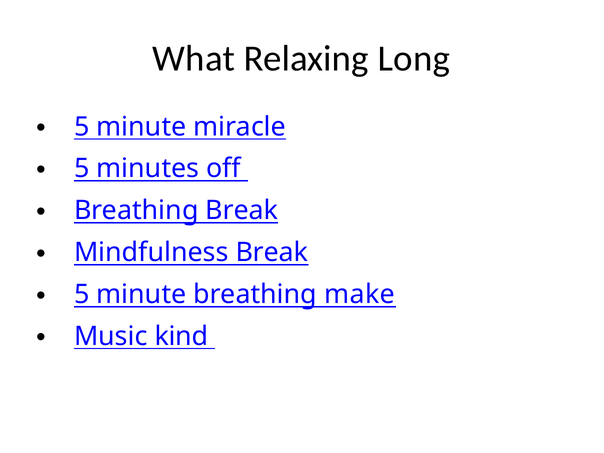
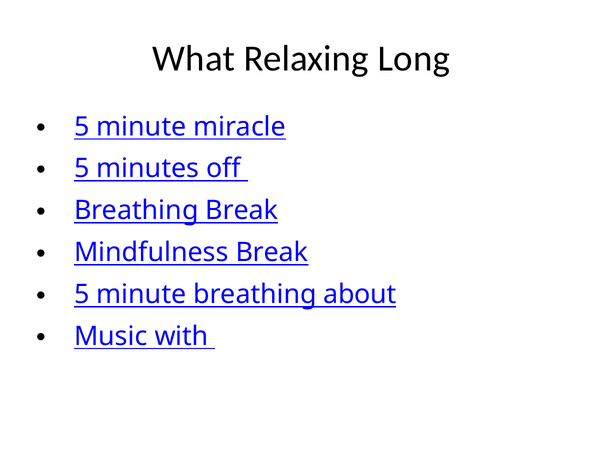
make: make -> about
kind: kind -> with
